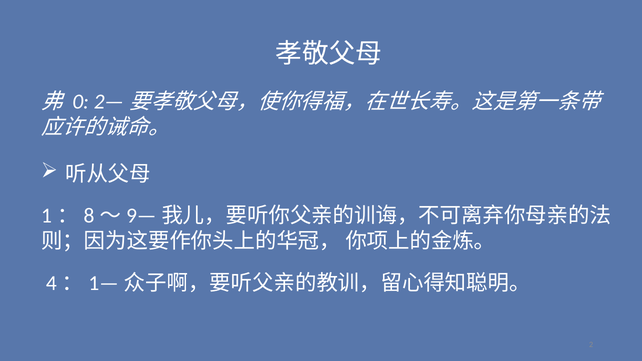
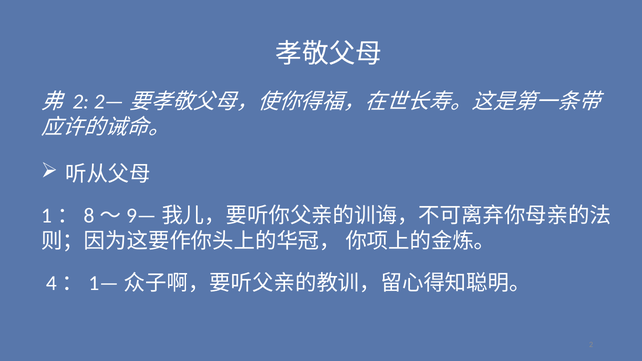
0 at (81, 102): 0 -> 2
